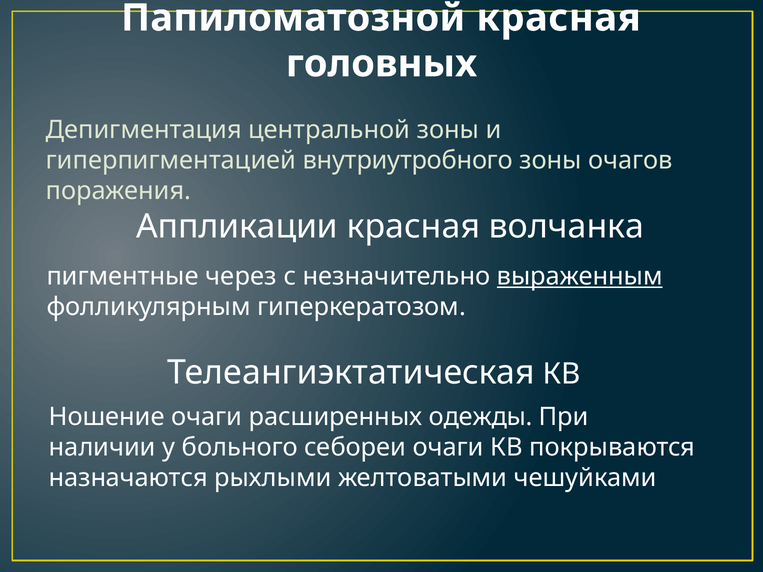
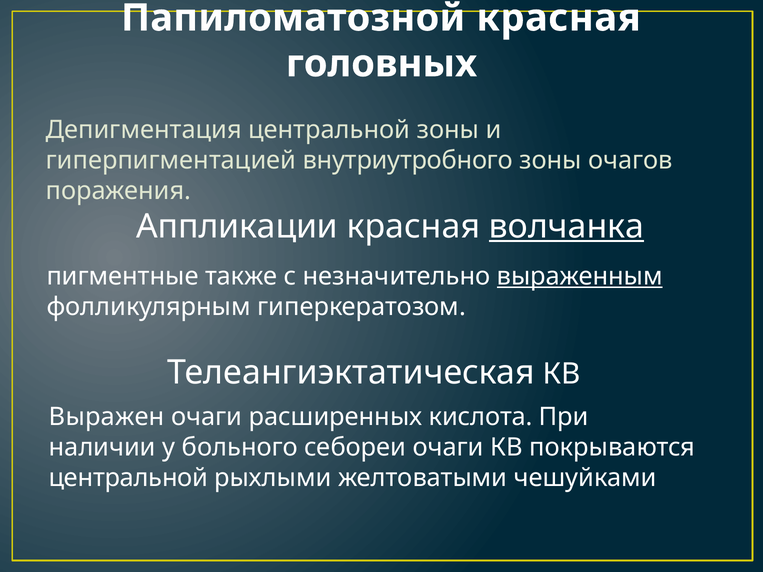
волчанка underline: none -> present
через: через -> также
Ношение: Ношение -> Выражен
одежды: одежды -> кислота
назначаются at (128, 478): назначаются -> центральной
